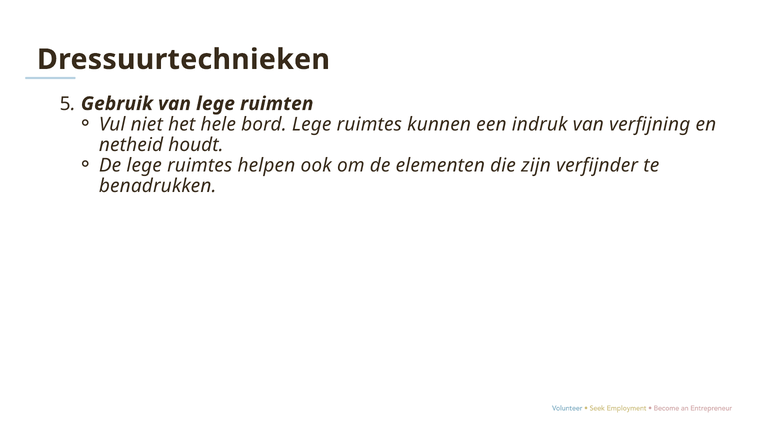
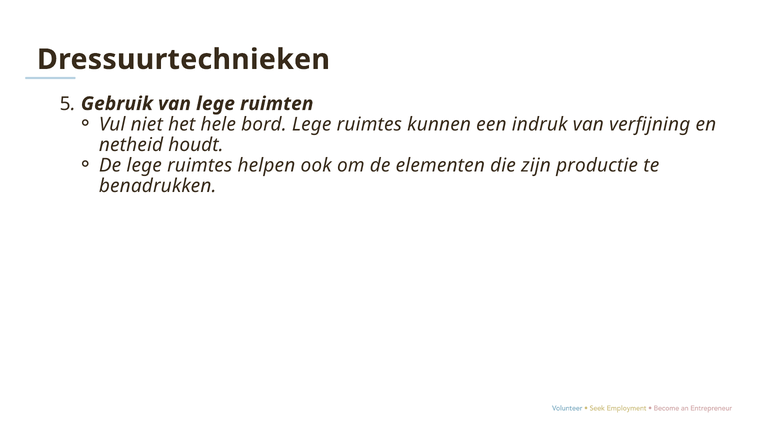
verfijnder: verfijnder -> productie
